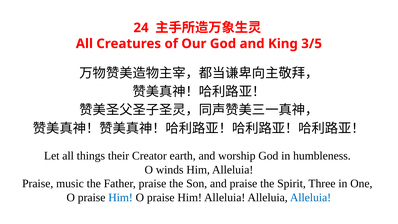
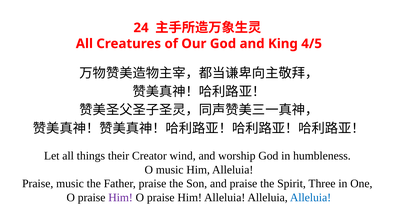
3/5: 3/5 -> 4/5
earth: earth -> wind
O winds: winds -> music
Him at (121, 197) colour: blue -> purple
